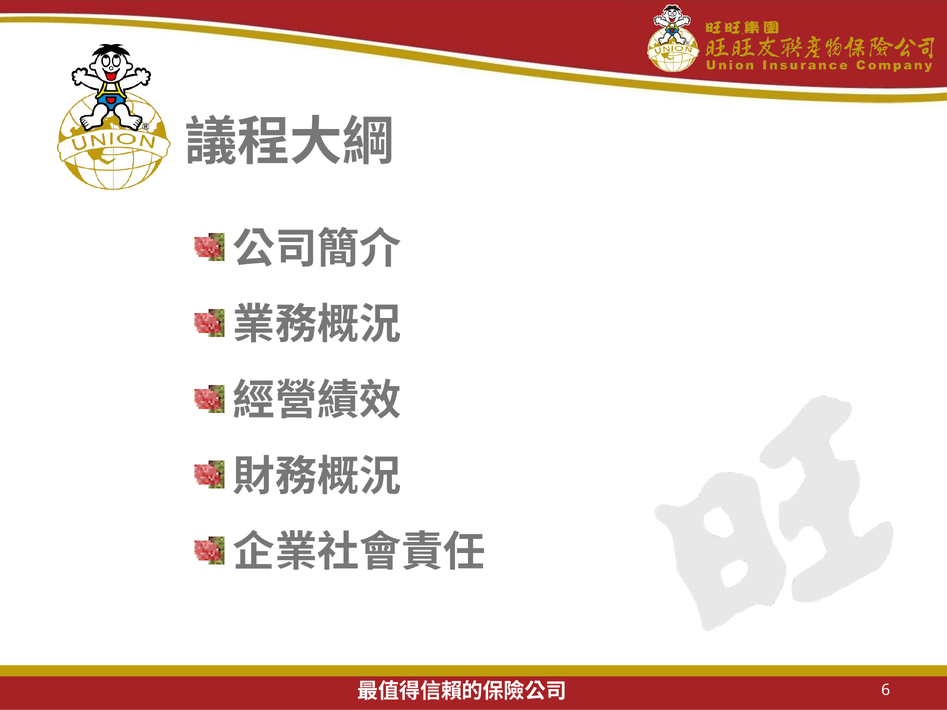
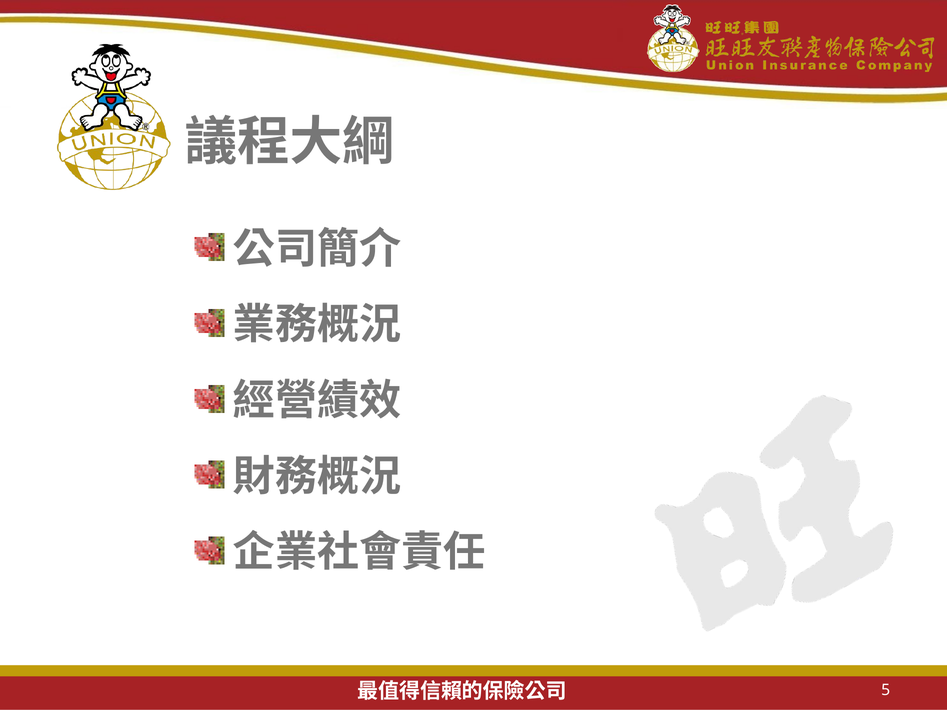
6: 6 -> 5
